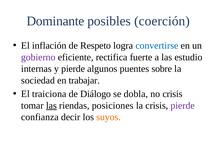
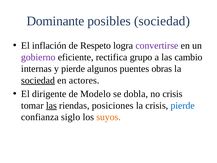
posibles coerción: coerción -> sociedad
convertirse colour: blue -> purple
fuerte: fuerte -> grupo
estudio: estudio -> cambio
sobre: sobre -> obras
sociedad at (38, 80) underline: none -> present
trabajar: trabajar -> actores
traiciona: traiciona -> dirigente
Diálogo: Diálogo -> Modelo
pierde at (183, 105) colour: purple -> blue
decir: decir -> siglo
